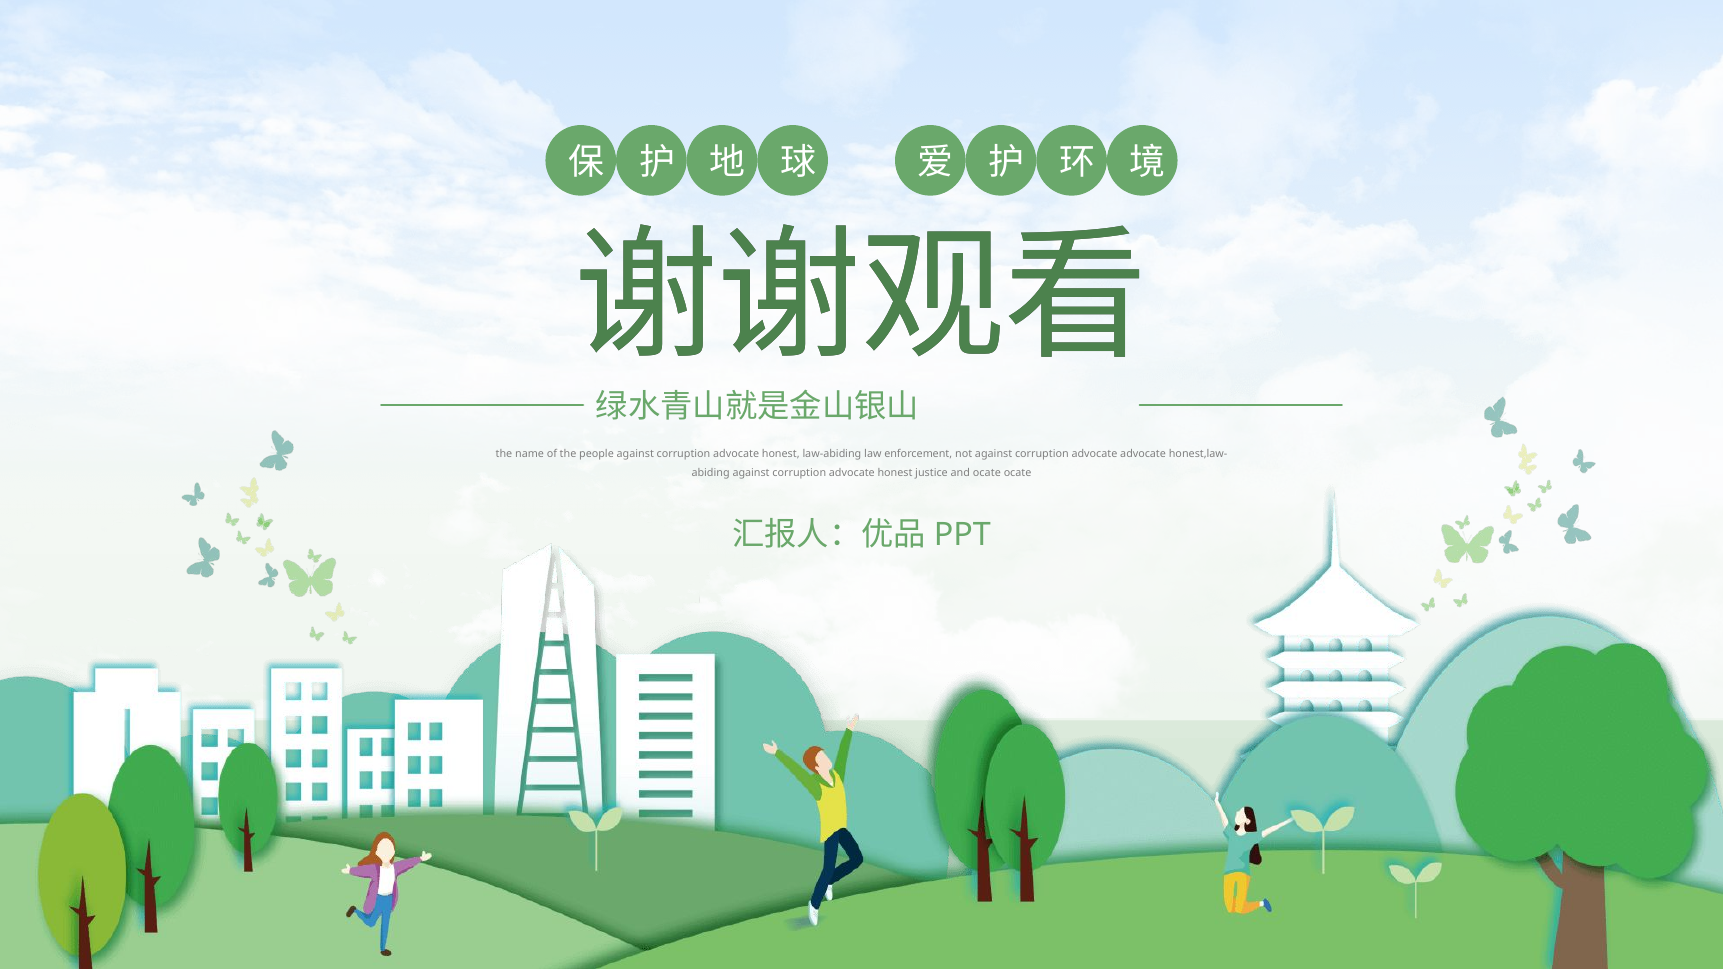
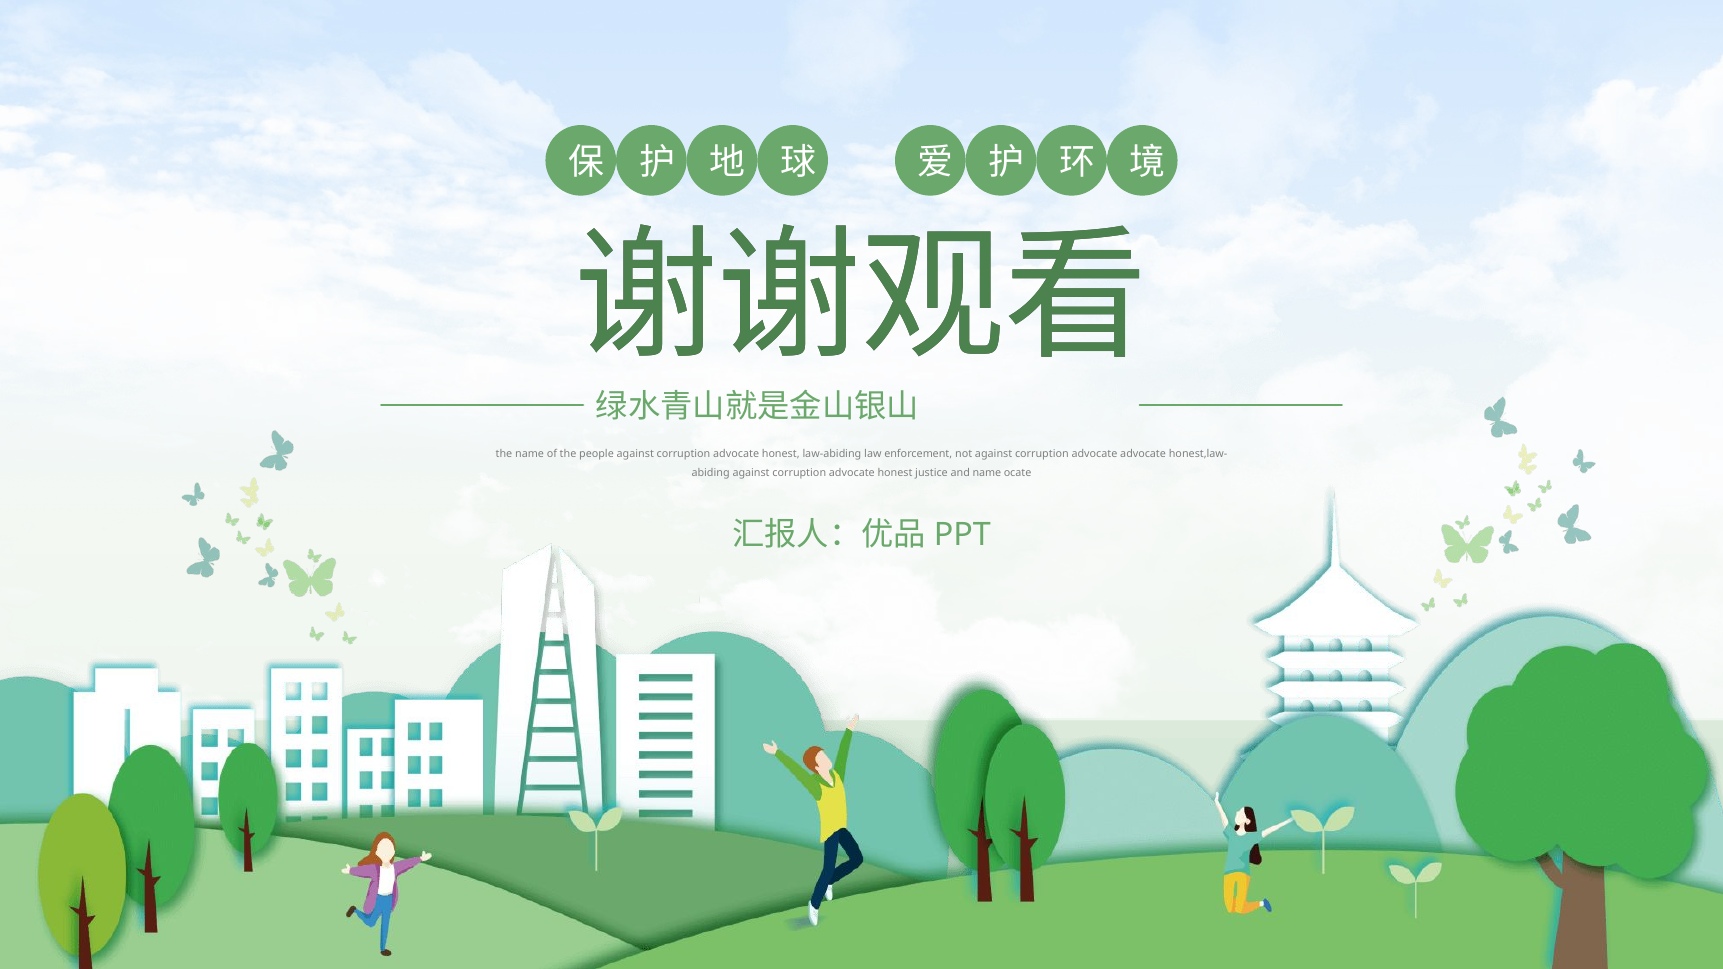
and ocate: ocate -> name
